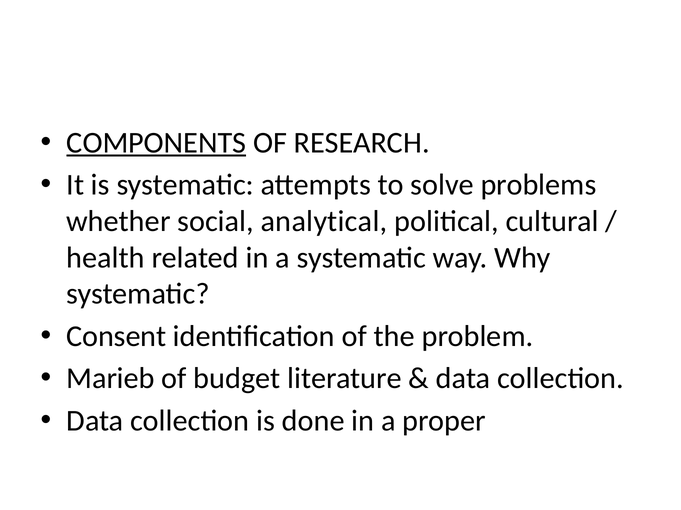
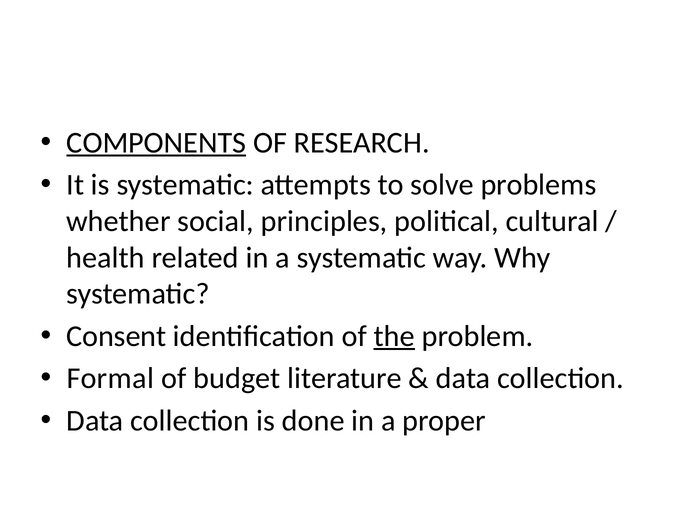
analytical: analytical -> principles
the underline: none -> present
Marieb: Marieb -> Formal
